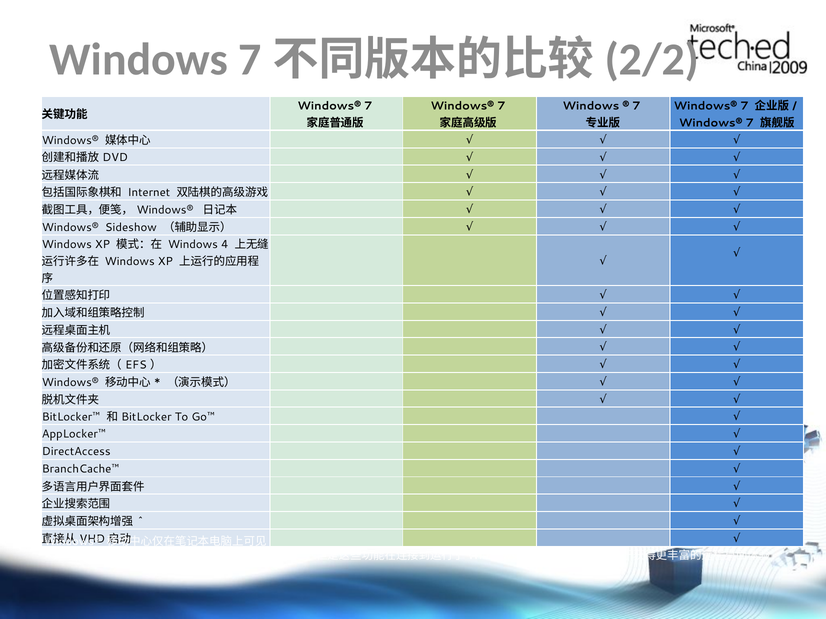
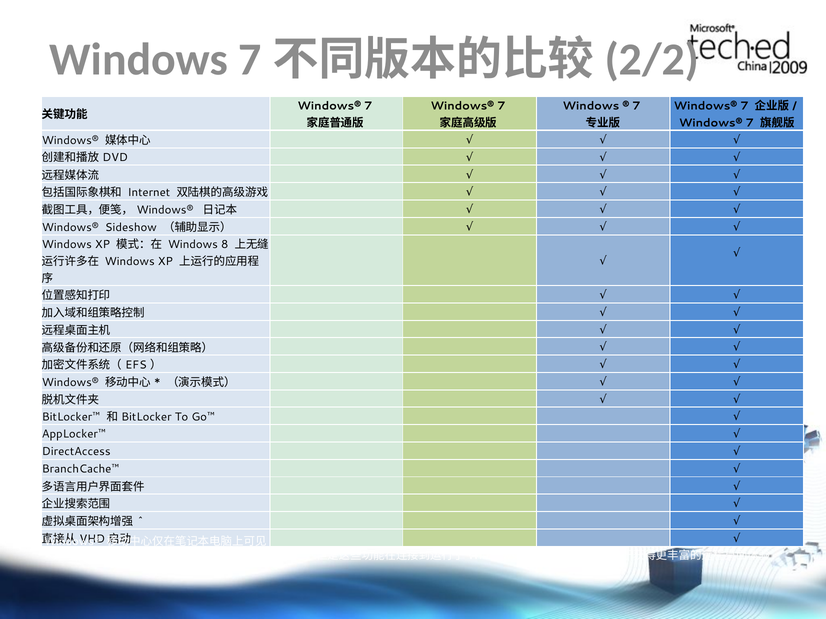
4: 4 -> 8
